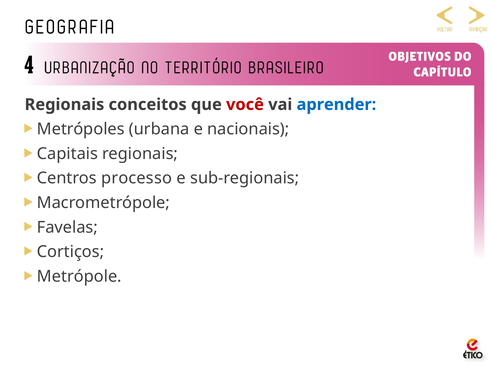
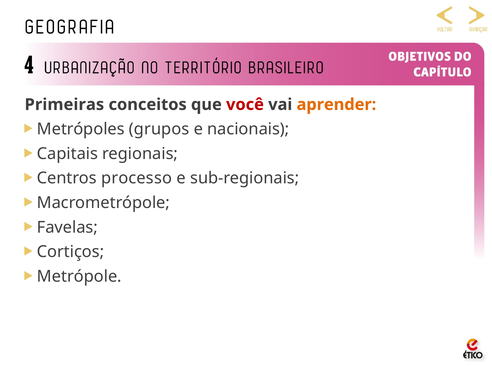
Regionais at (64, 105): Regionais -> Primeiras
aprender colour: blue -> orange
urbana: urbana -> grupos
